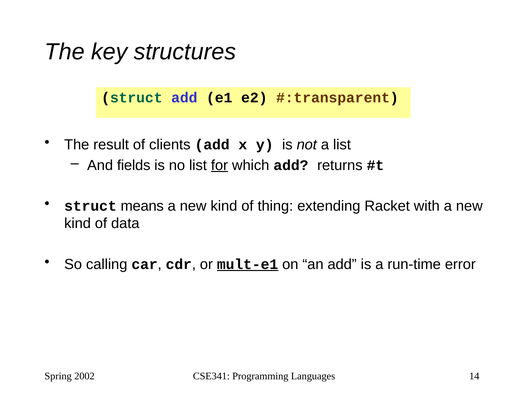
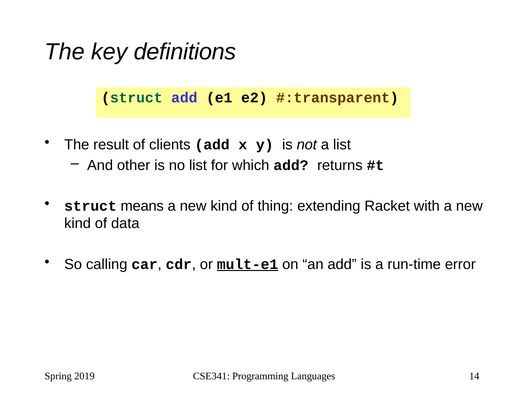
structures: structures -> definitions
fields: fields -> other
for underline: present -> none
2002: 2002 -> 2019
